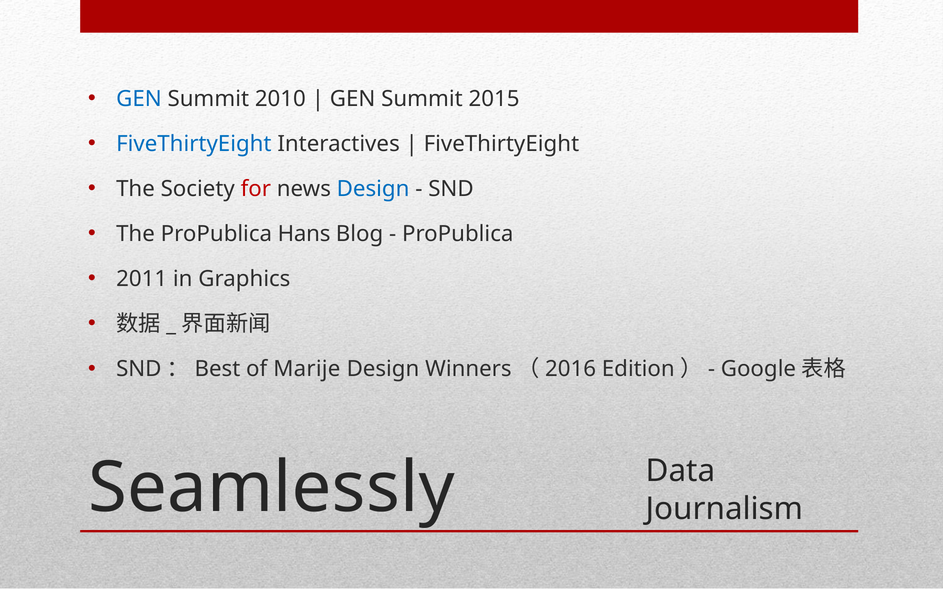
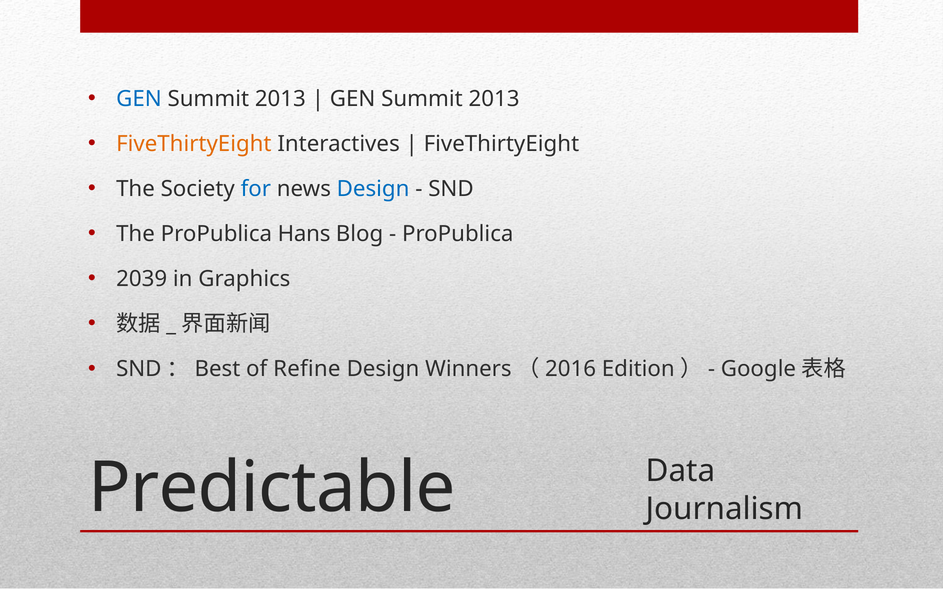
2010 at (280, 99): 2010 -> 2013
2015 at (494, 99): 2015 -> 2013
FiveThirtyEight at (194, 144) colour: blue -> orange
for colour: red -> blue
2011: 2011 -> 2039
Marije: Marije -> Refine
Seamlessly: Seamlessly -> Predictable
